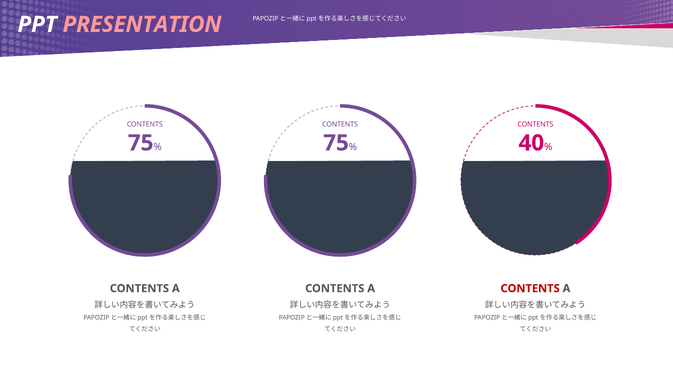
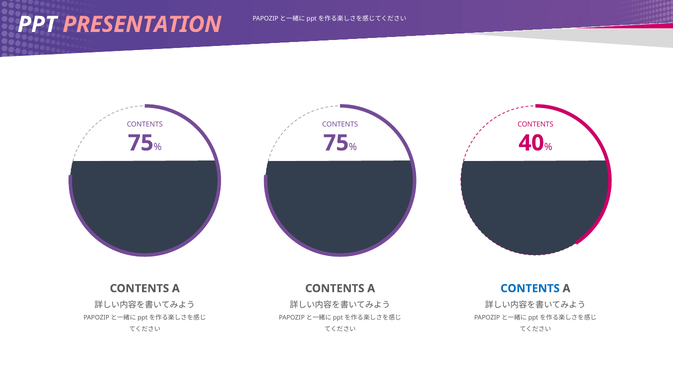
CONTENTS at (530, 288) colour: red -> blue
